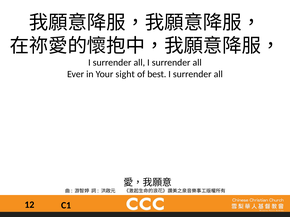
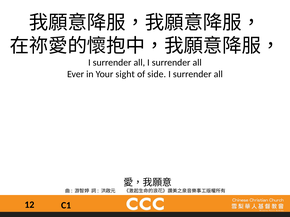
best: best -> side
